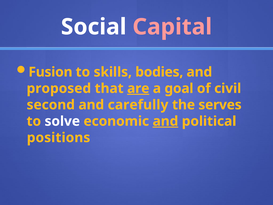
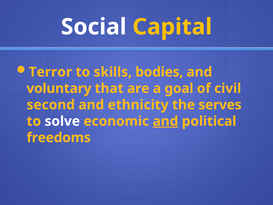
Capital colour: pink -> yellow
Fusion: Fusion -> Terror
proposed: proposed -> voluntary
are underline: present -> none
carefully: carefully -> ethnicity
positions: positions -> freedoms
